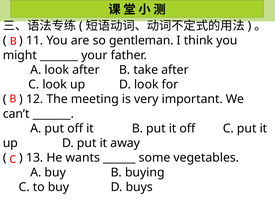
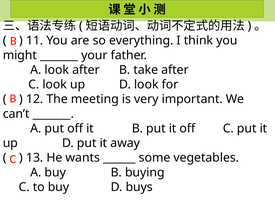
gentleman: gentleman -> everything
